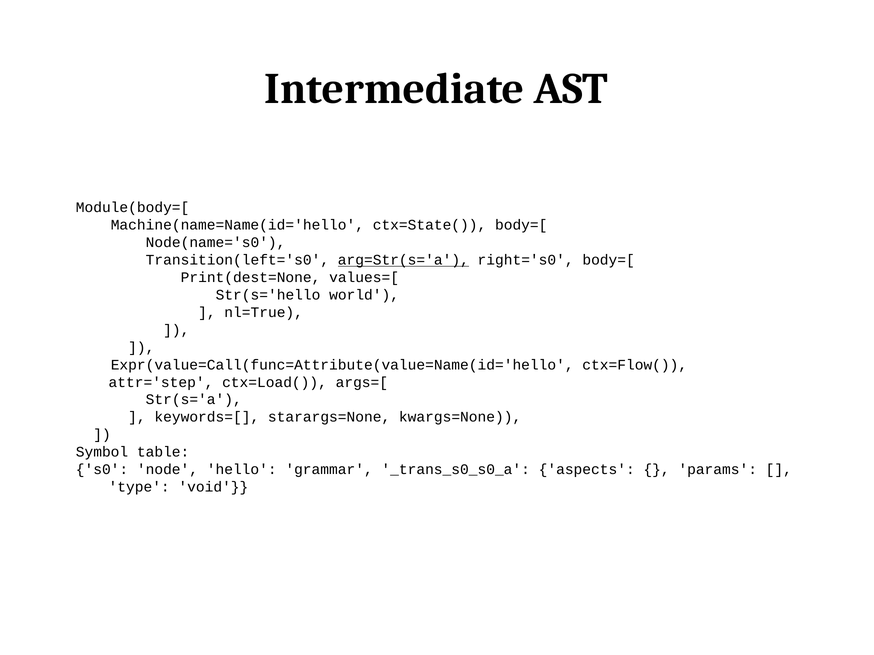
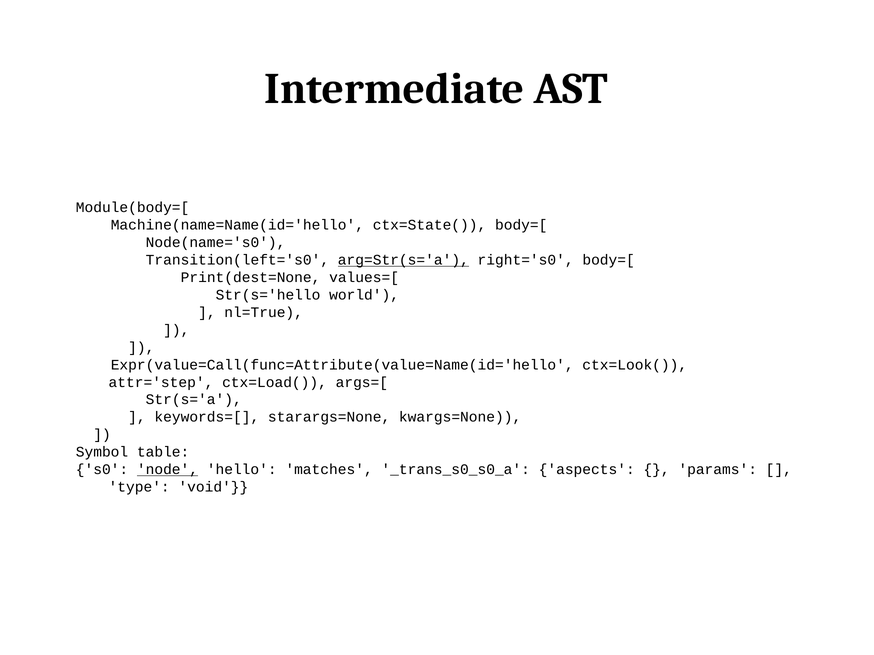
ctx=Flow(: ctx=Flow( -> ctx=Look(
node underline: none -> present
grammar: grammar -> matches
